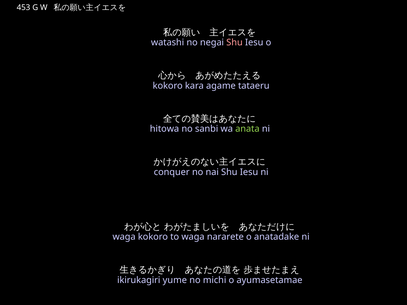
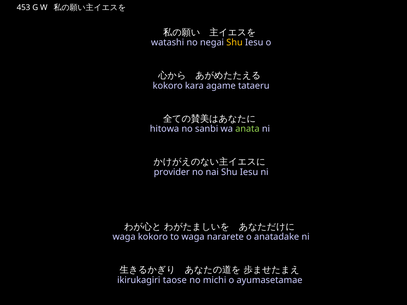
Shu at (234, 43) colour: pink -> yellow
conquer: conquer -> provider
yume: yume -> taose
